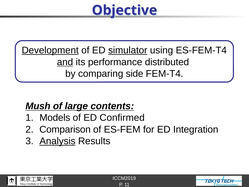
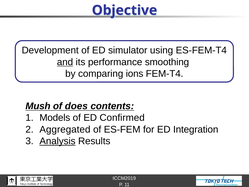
Development underline: present -> none
simulator underline: present -> none
distributed: distributed -> smoothing
side: side -> ions
large: large -> does
Comparison: Comparison -> Aggregated
